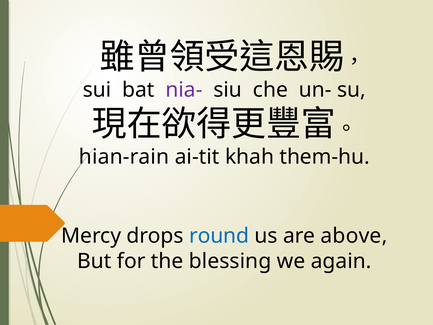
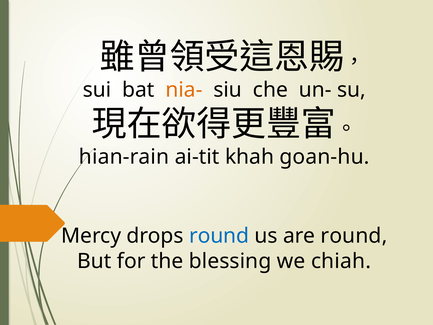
nia- colour: purple -> orange
them-hu: them-hu -> goan-hu
are above: above -> round
again: again -> chiah
